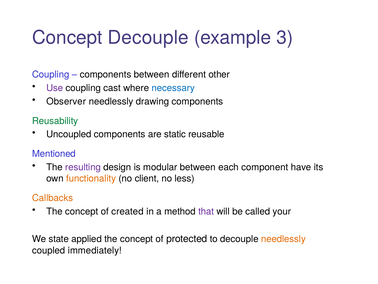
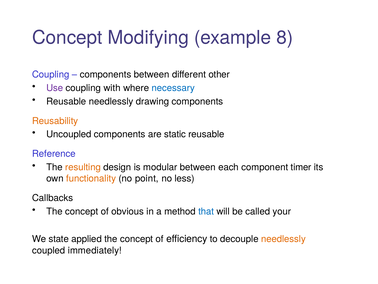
Concept Decouple: Decouple -> Modifying
3: 3 -> 8
cast: cast -> with
Observer at (66, 101): Observer -> Reusable
Reusability colour: green -> orange
Mentioned: Mentioned -> Reference
resulting colour: purple -> orange
have: have -> timer
client: client -> point
Callbacks colour: orange -> black
created: created -> obvious
that colour: purple -> blue
protected: protected -> efficiency
